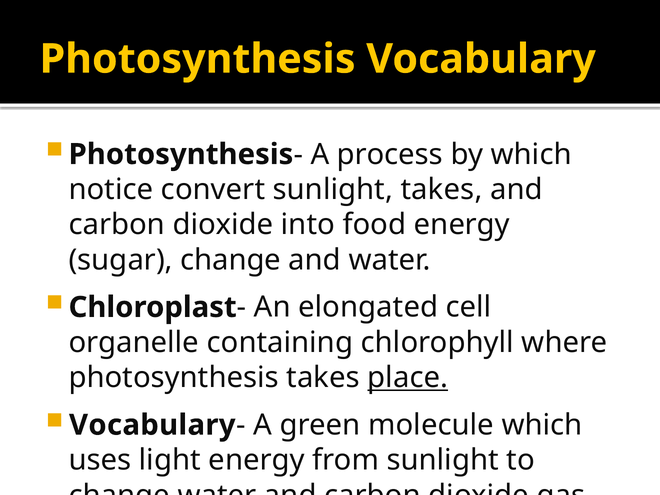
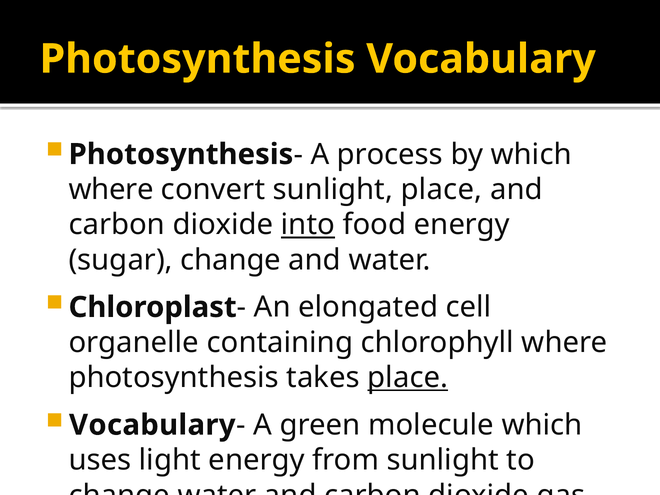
notice at (111, 190): notice -> where
sunlight takes: takes -> place
into at (308, 225) underline: none -> present
